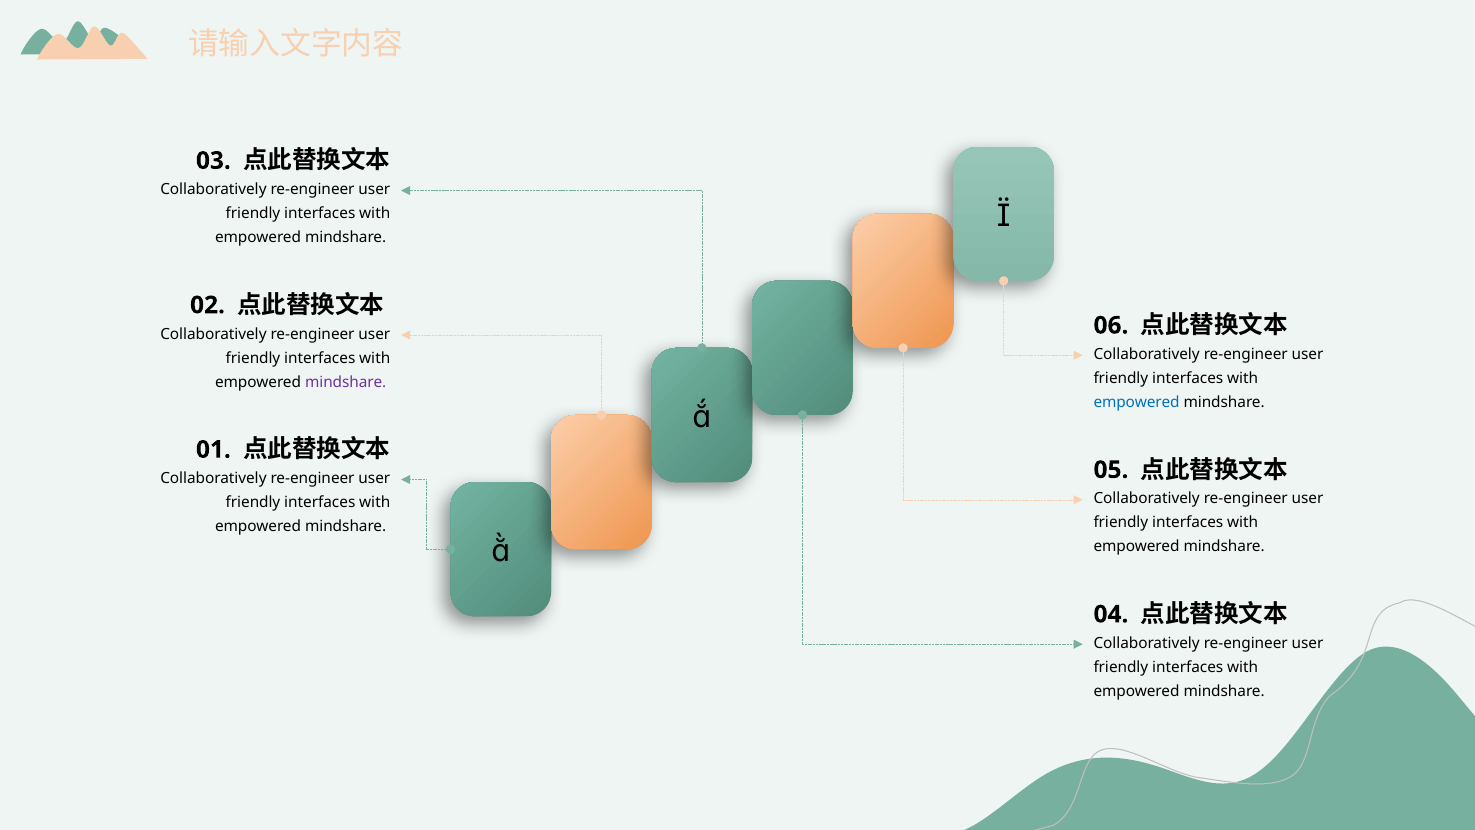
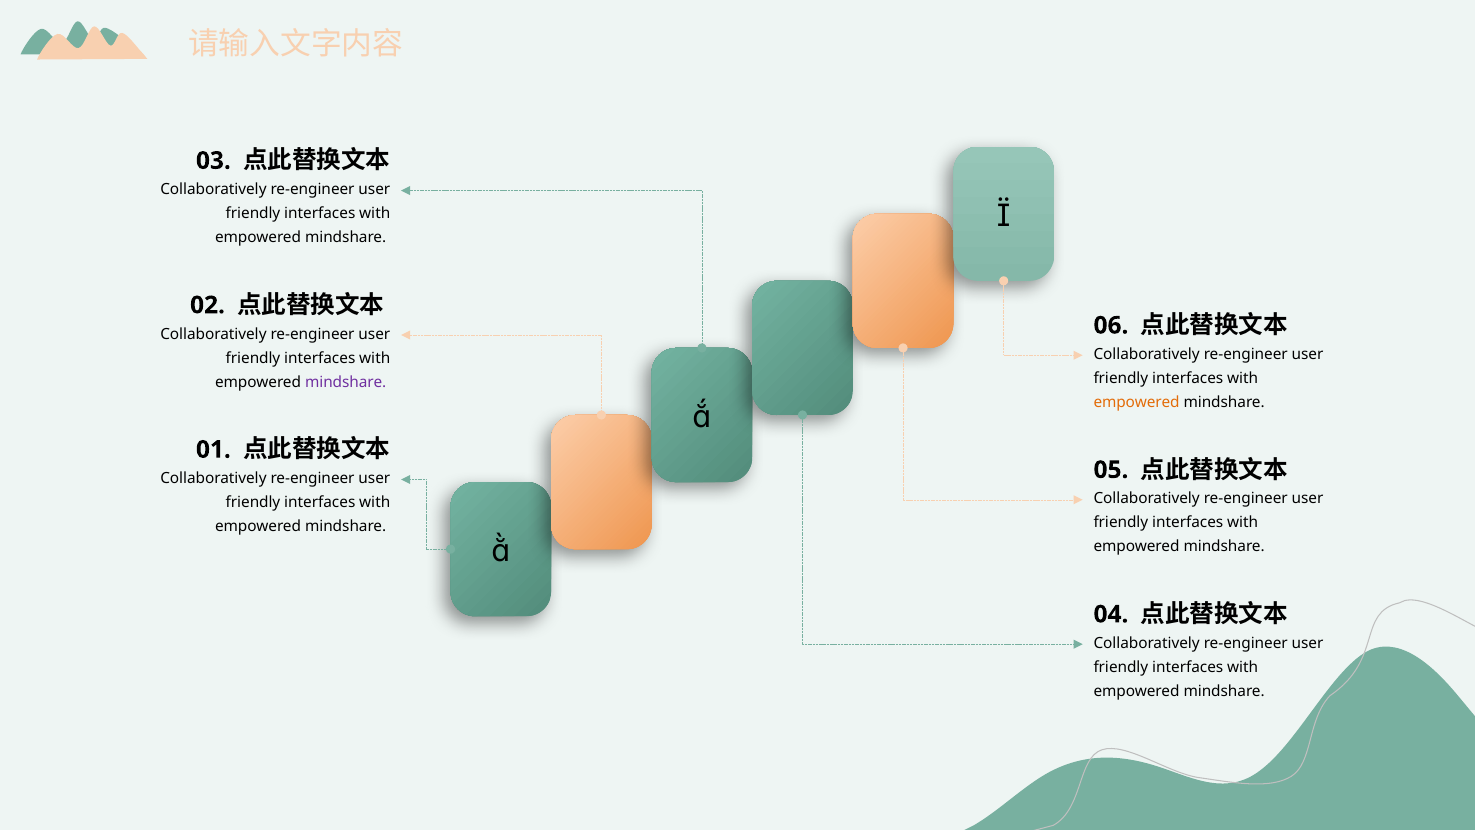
empowered at (1137, 402) colour: blue -> orange
